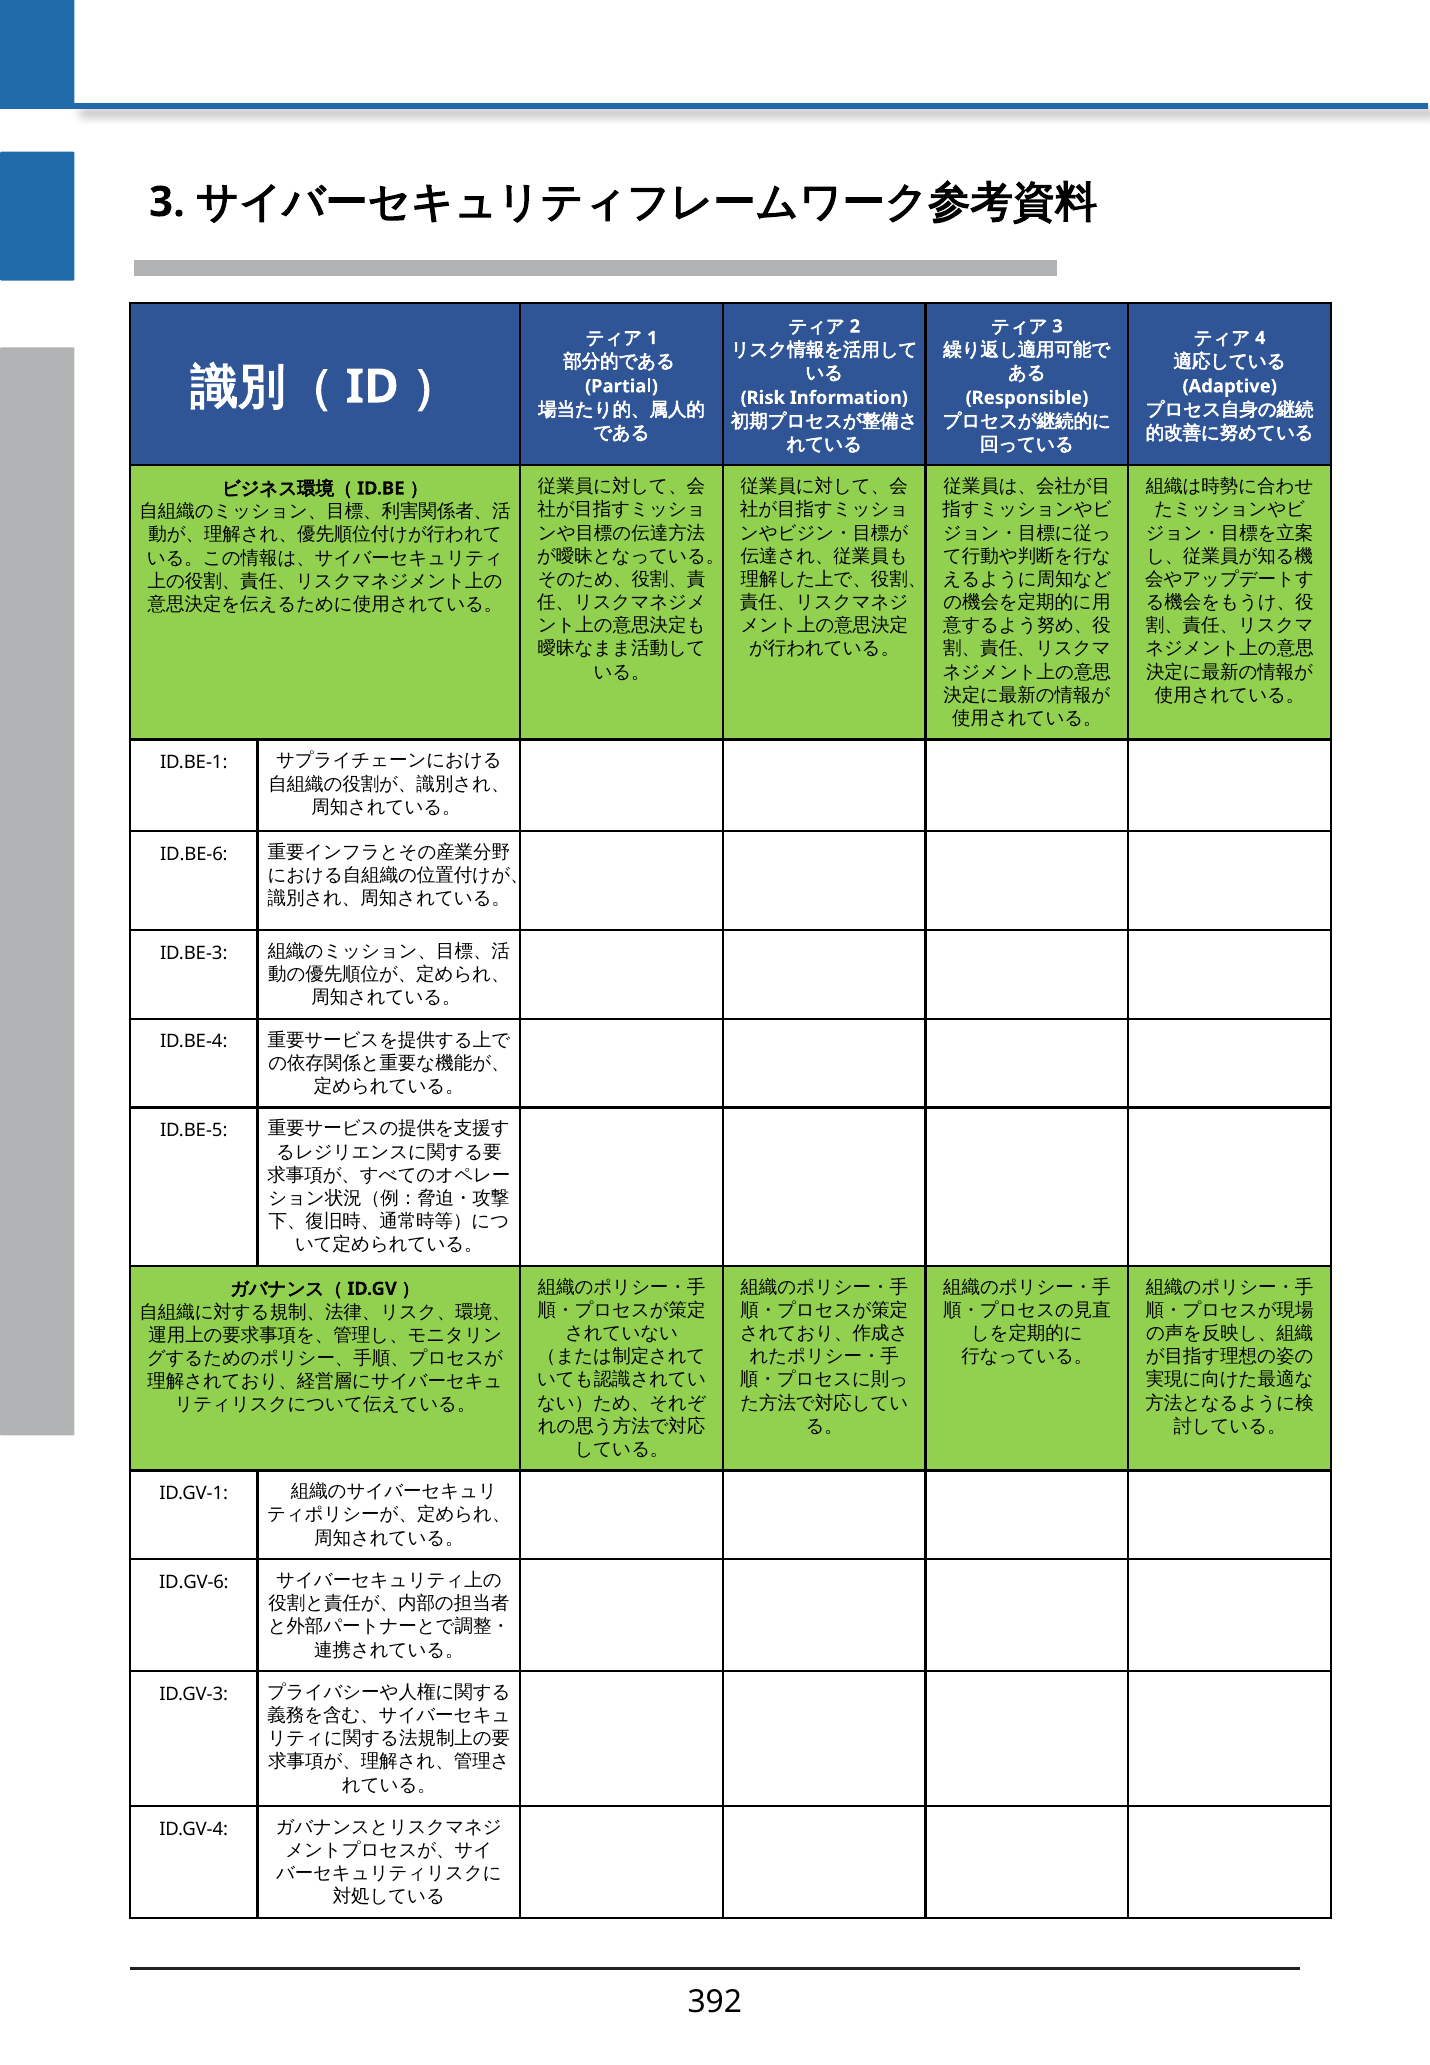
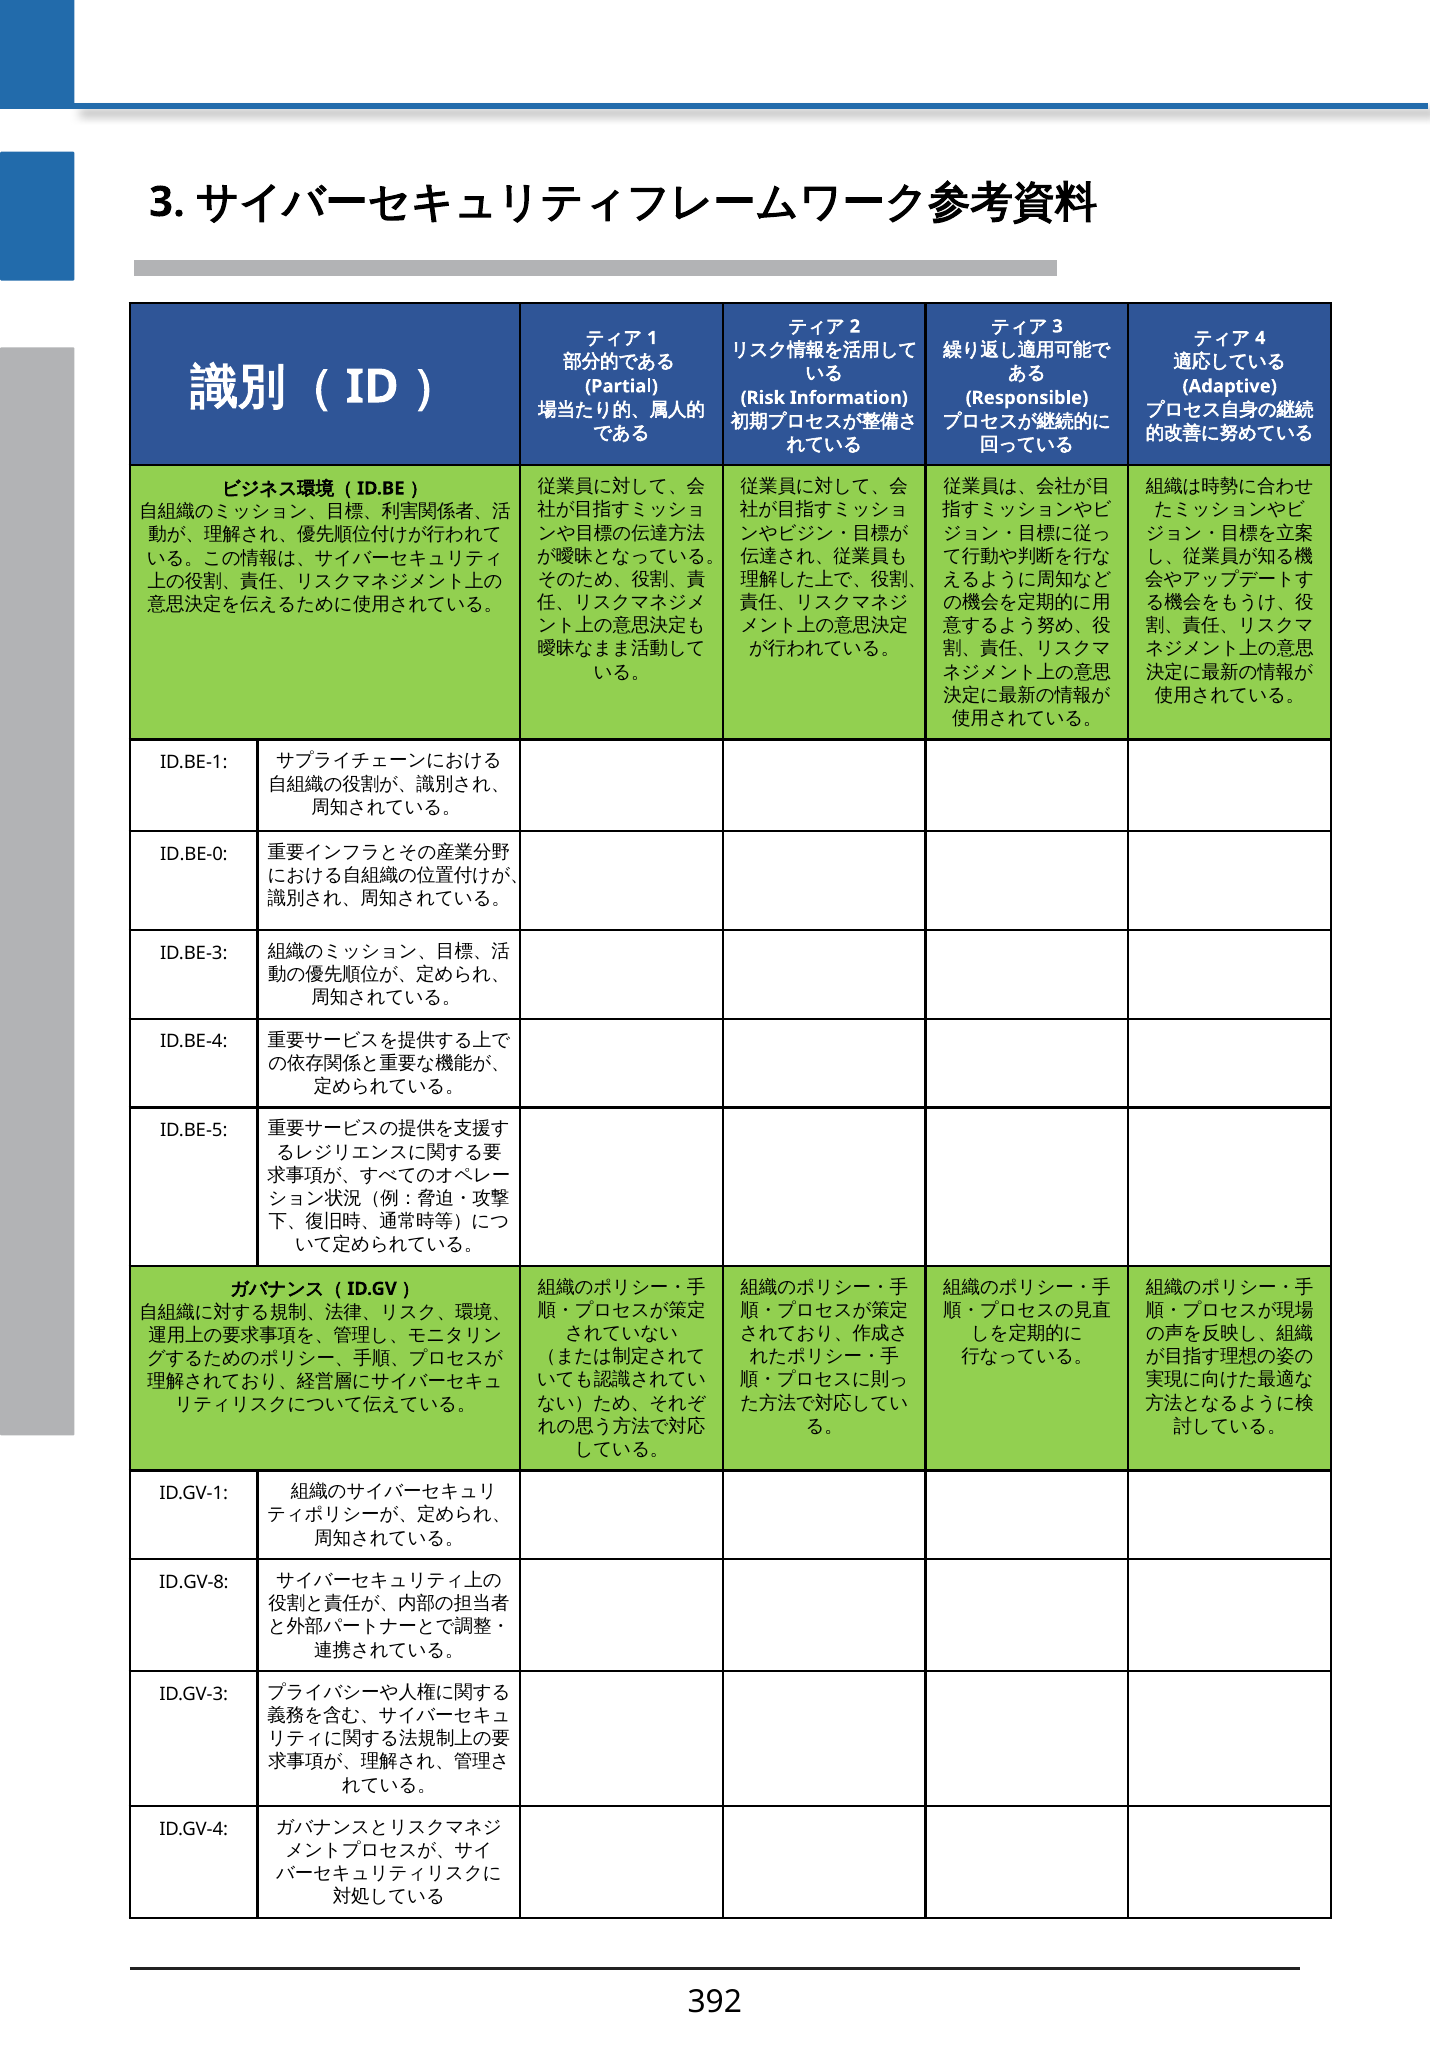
ID.BE-6: ID.BE-6 -> ID.BE-0
ID.GV-6: ID.GV-6 -> ID.GV-8
